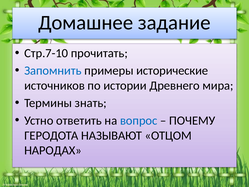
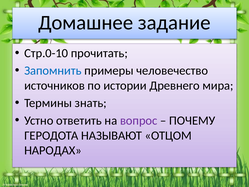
Стр.7-10: Стр.7-10 -> Стр.0-10
исторические: исторические -> человечество
вопрос colour: blue -> purple
